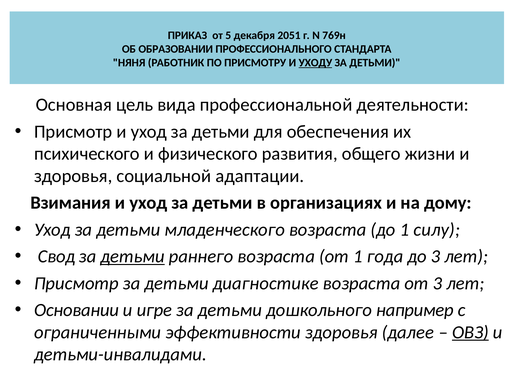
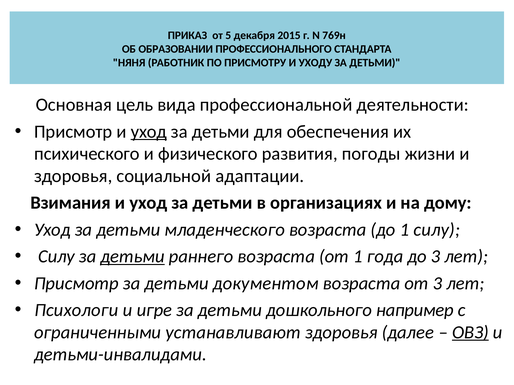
2051: 2051 -> 2015
УХОДУ underline: present -> none
уход at (149, 132) underline: none -> present
общего: общего -> погоды
Свод at (57, 257): Свод -> Силу
диагностике: диагностике -> документом
Основании: Основании -> Психологи
эффективности: эффективности -> устанавливают
